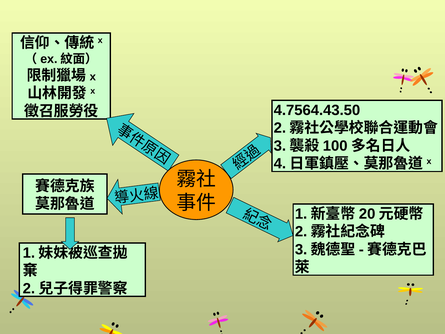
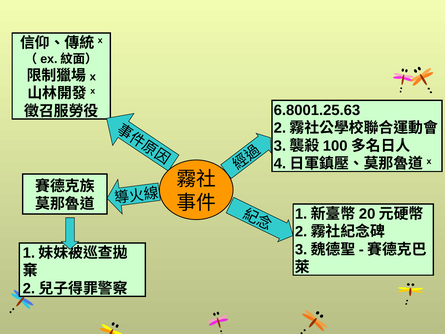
4.7564.43.50: 4.7564.43.50 -> 6.8001.25.63
